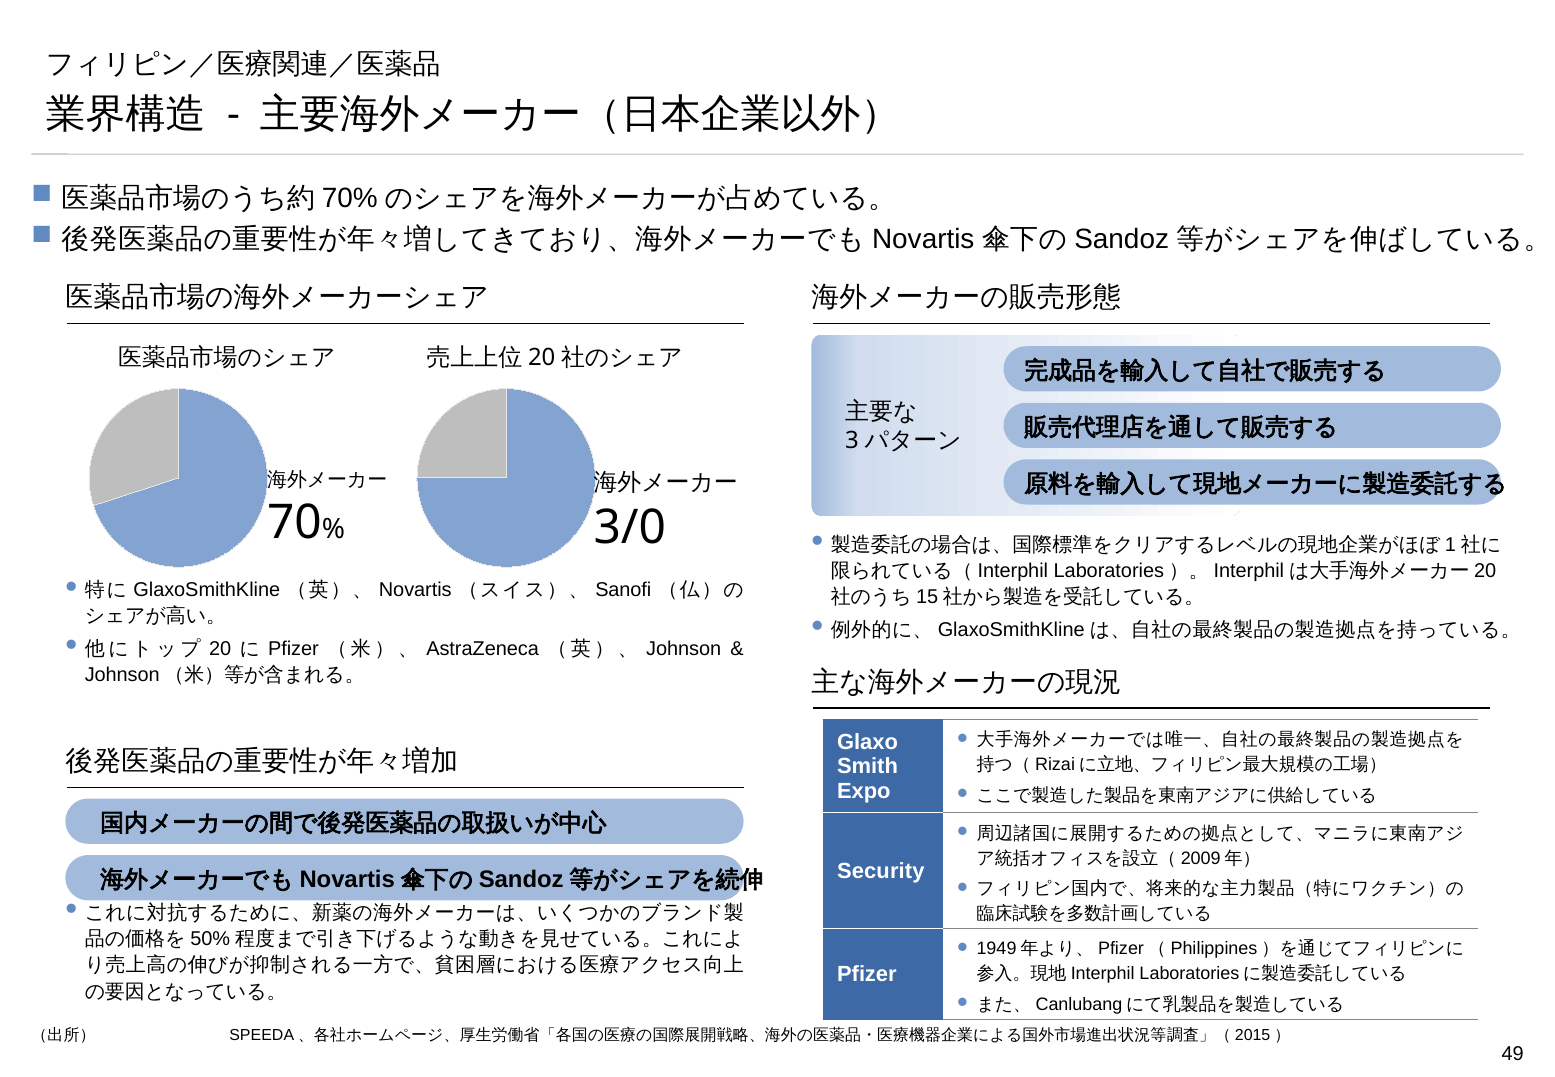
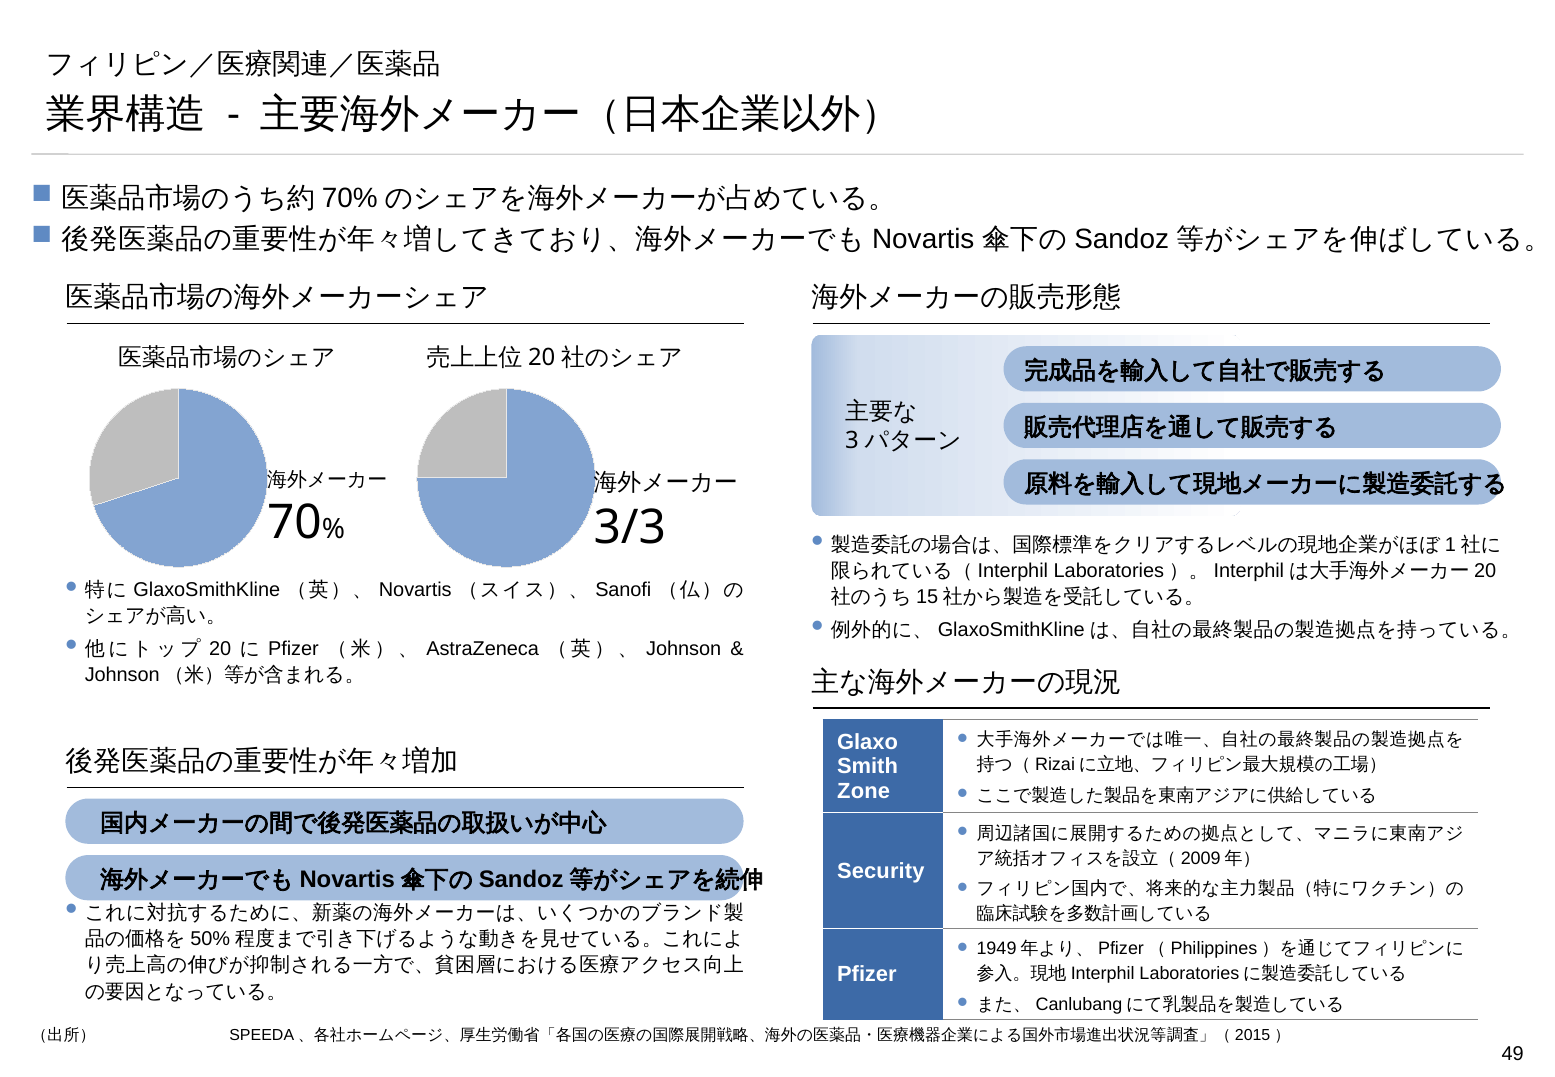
3/0: 3/0 -> 3/3
Expo: Expo -> Zone
